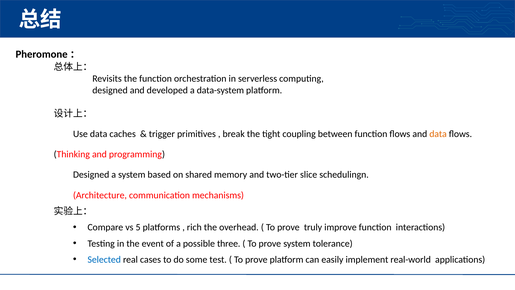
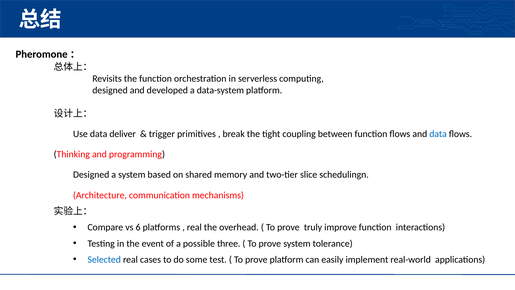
caches: caches -> deliver
data at (438, 134) colour: orange -> blue
5: 5 -> 6
rich at (194, 227): rich -> real
